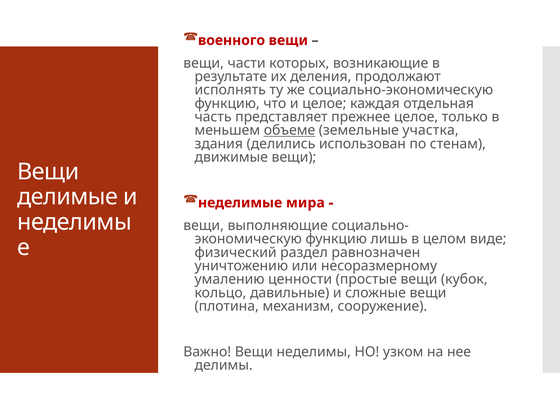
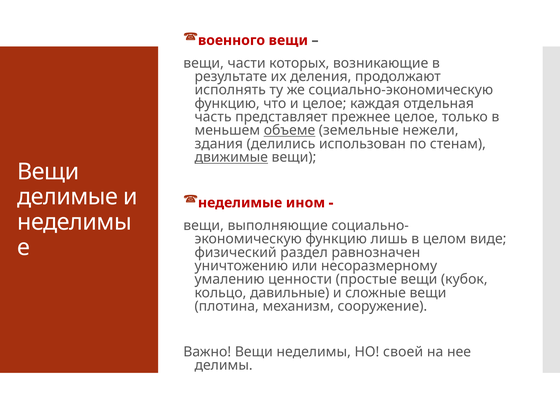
участка: участка -> нежели
движимые underline: none -> present
мира: мира -> ином
узком: узком -> своей
